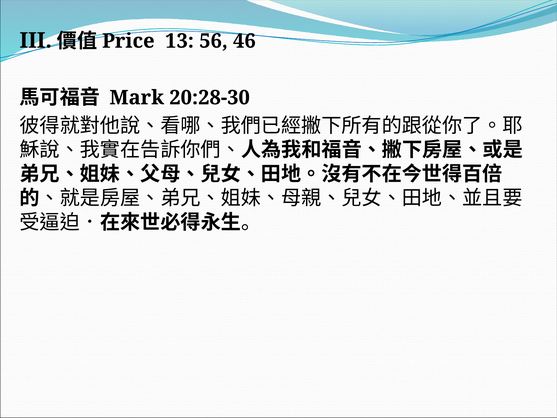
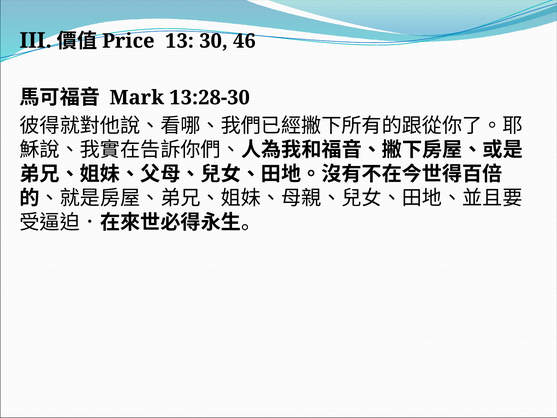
56: 56 -> 30
20:28-30: 20:28-30 -> 13:28-30
